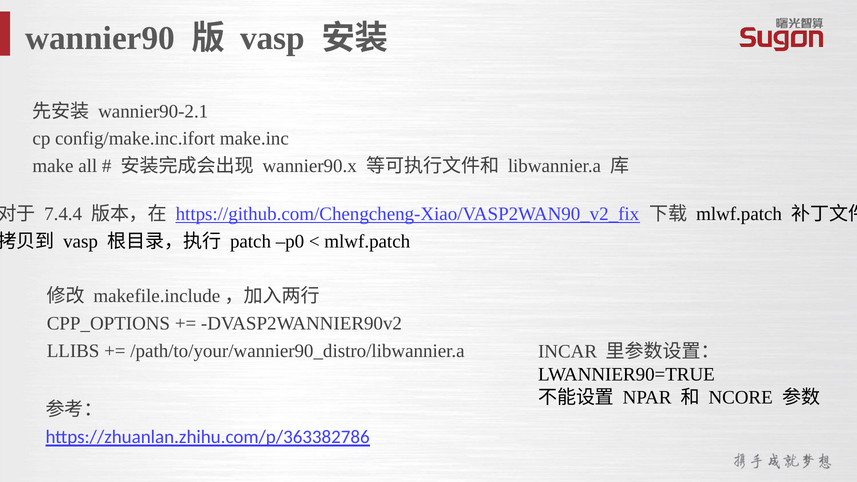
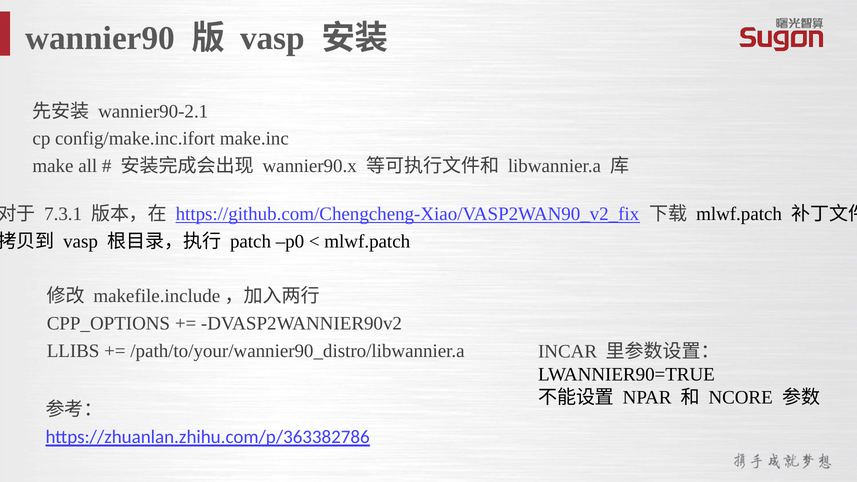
7.4.4: 7.4.4 -> 7.3.1
